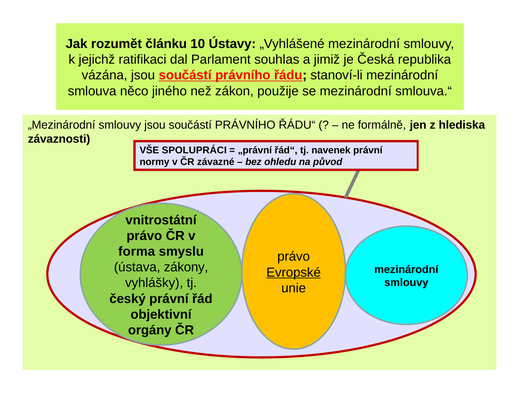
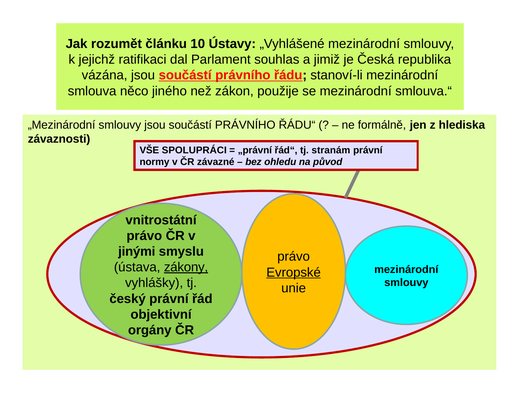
navenek: navenek -> stranám
forma: forma -> jinými
zákony underline: none -> present
